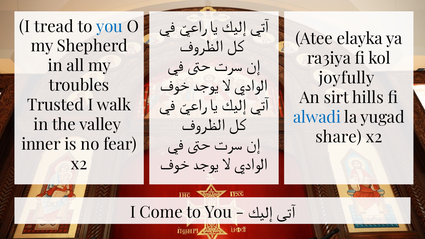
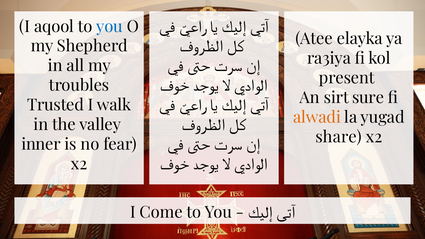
tread: tread -> aqool
joyfully: joyfully -> present
hills: hills -> sure
alwadi colour: blue -> orange
